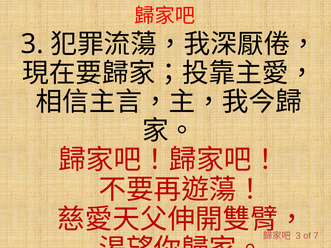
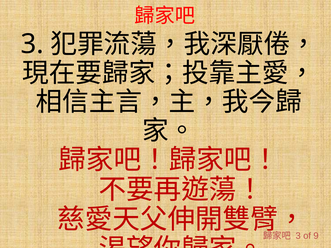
7: 7 -> 9
